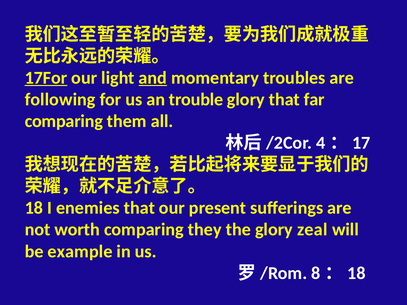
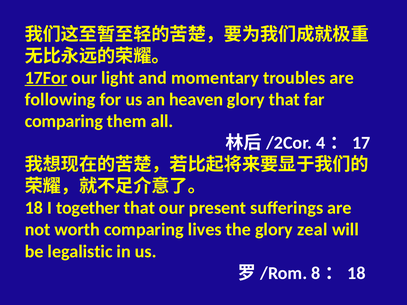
and underline: present -> none
trouble: trouble -> heaven
enemies: enemies -> together
they: they -> lives
example: example -> legalistic
